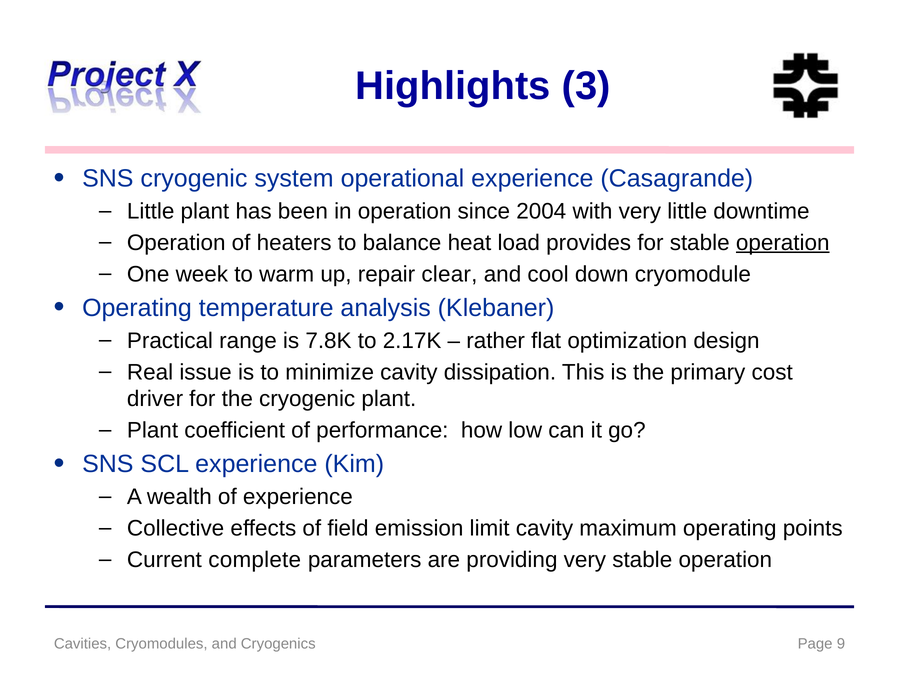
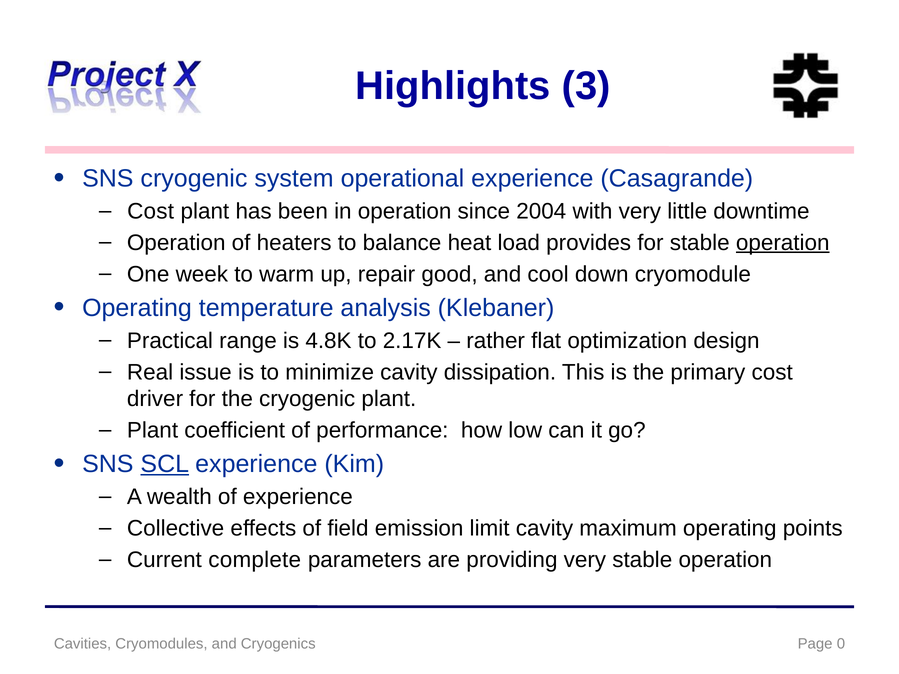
Little at (151, 211): Little -> Cost
clear: clear -> good
7.8K: 7.8K -> 4.8K
SCL underline: none -> present
9: 9 -> 0
